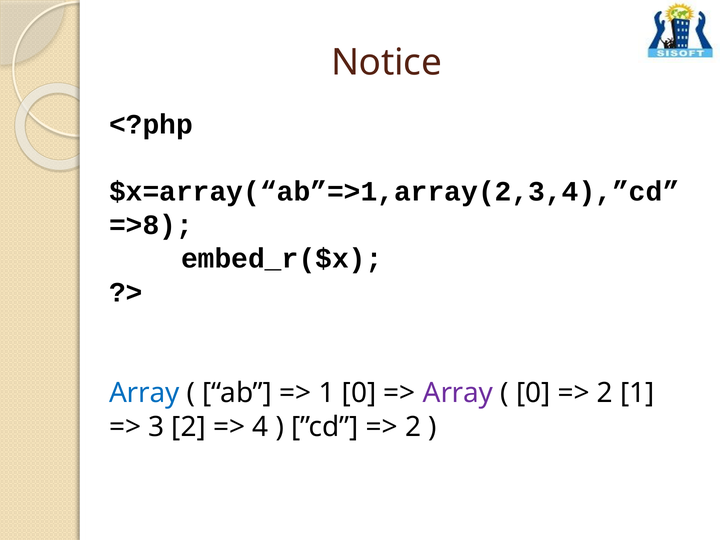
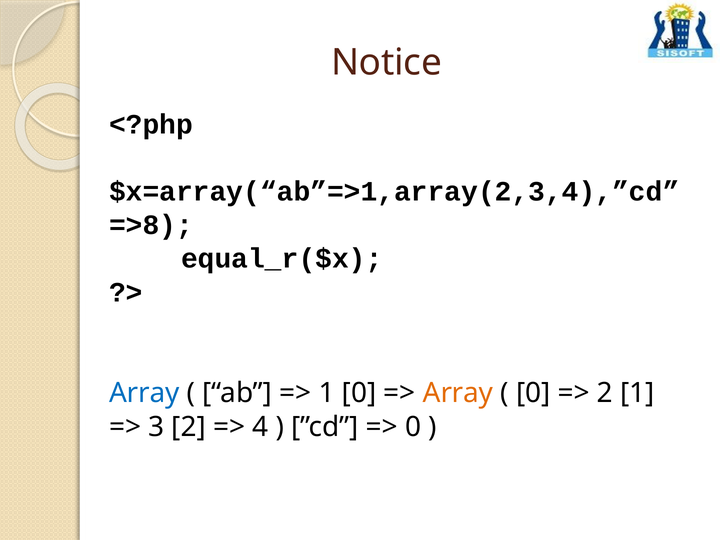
embed_r($x: embed_r($x -> equal_r($x
Array at (458, 393) colour: purple -> orange
2 at (413, 427): 2 -> 0
